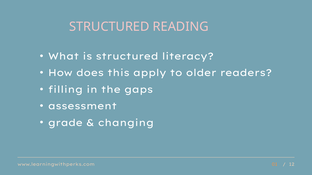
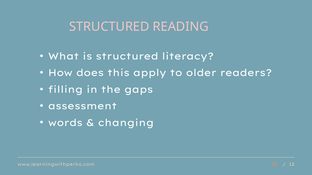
grade: grade -> words
